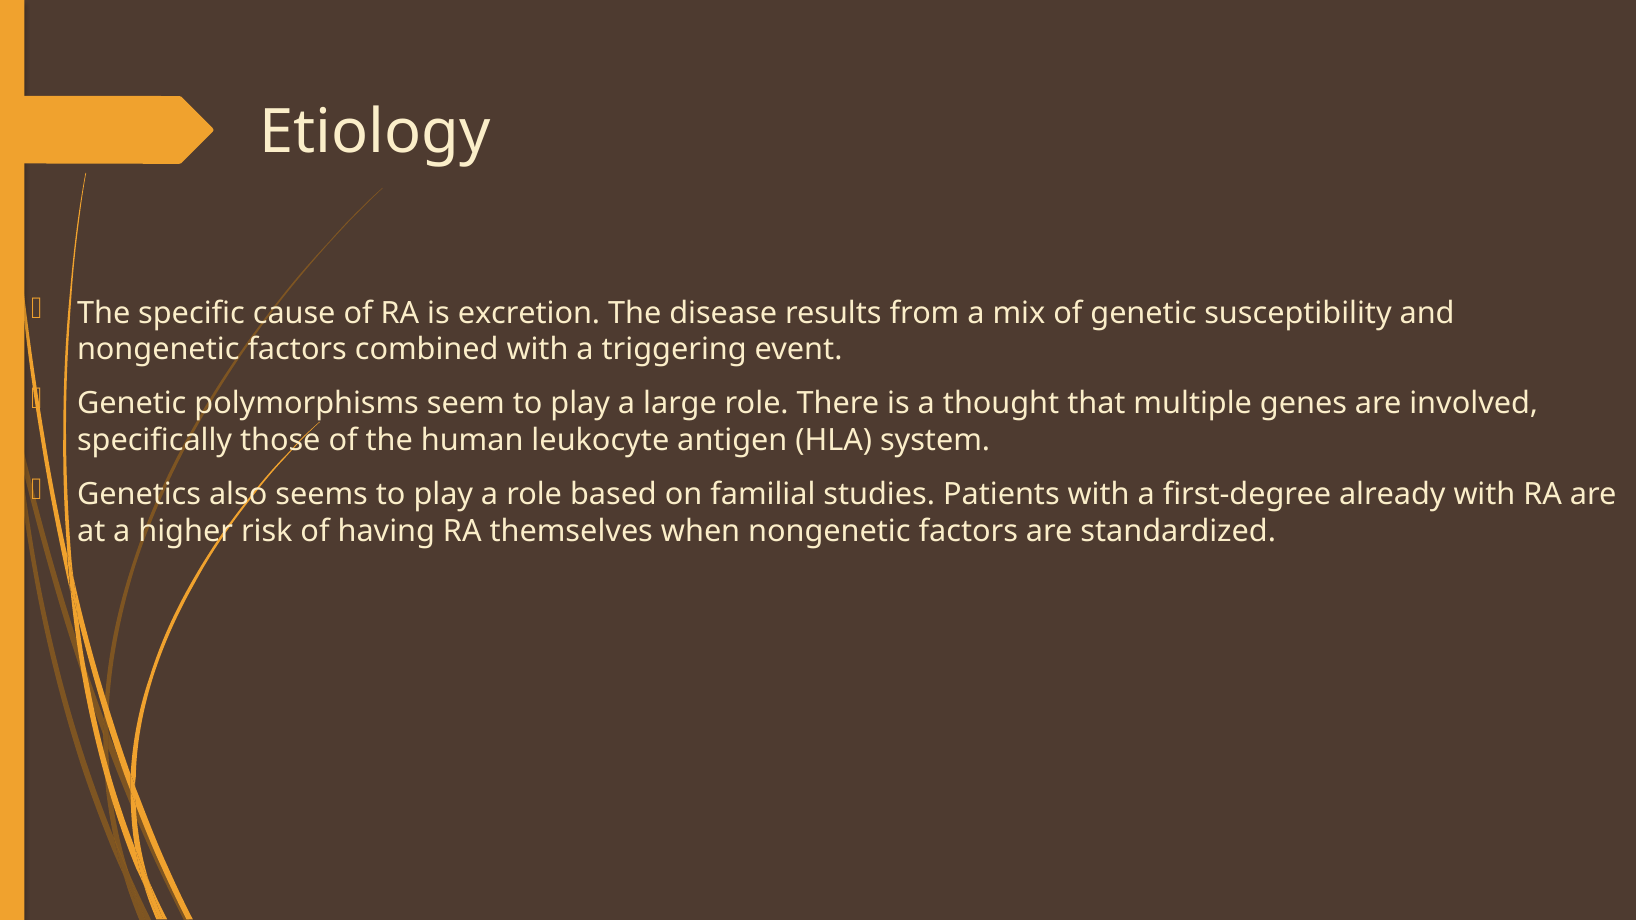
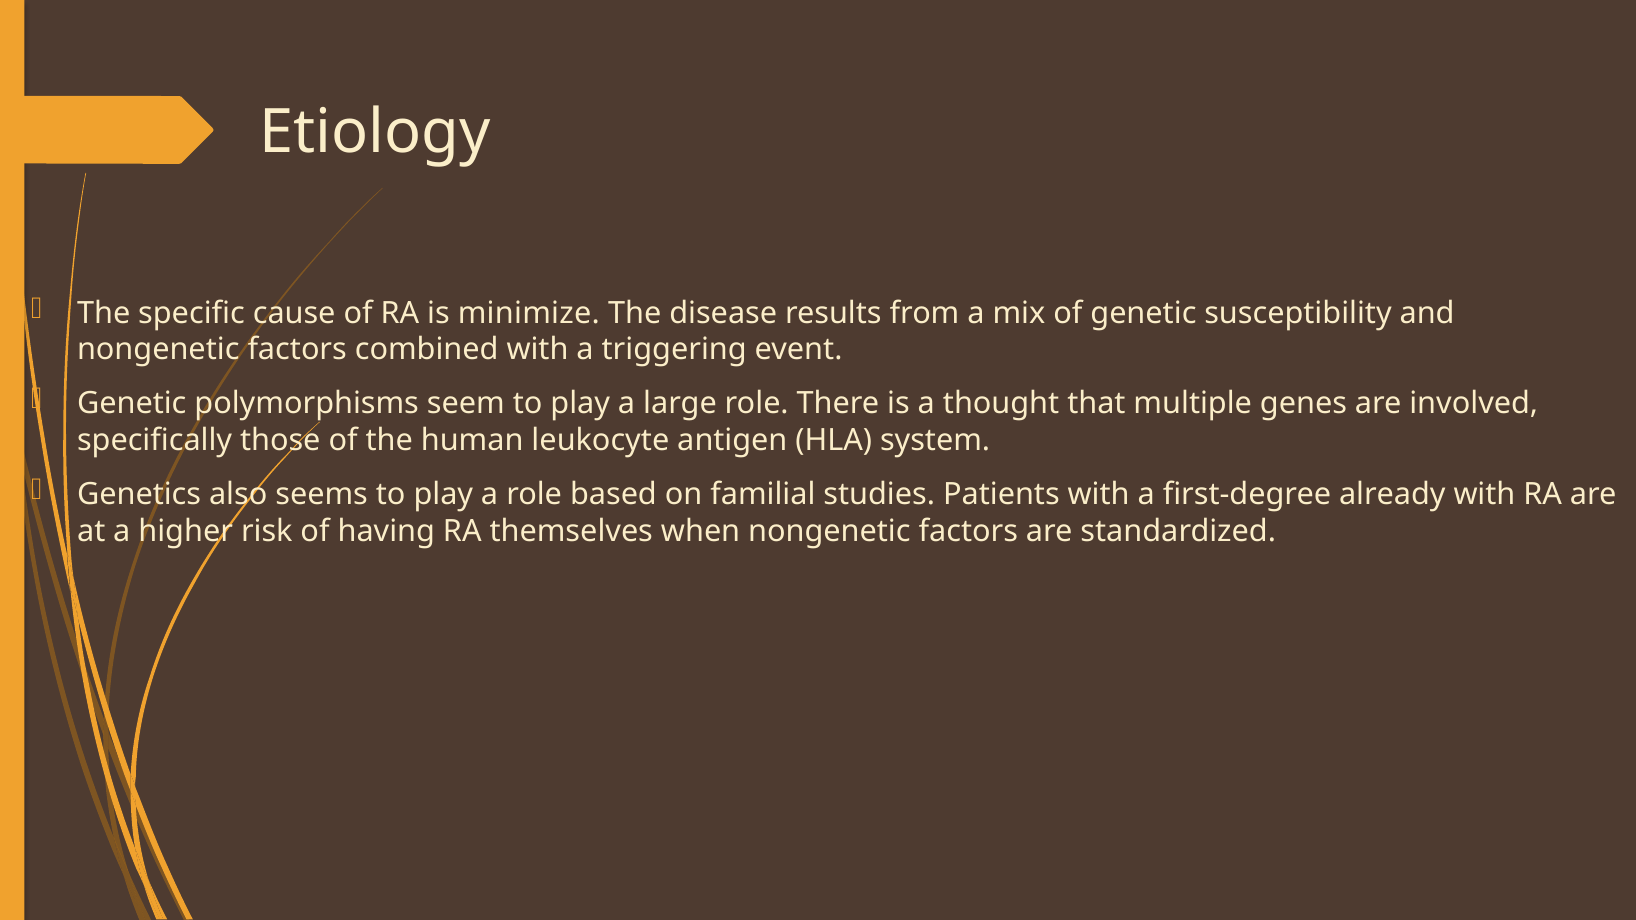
excretion: excretion -> minimize
